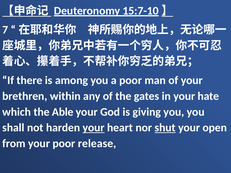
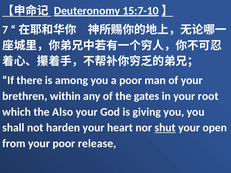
hate: hate -> root
Able: Able -> Also
your at (94, 128) underline: present -> none
